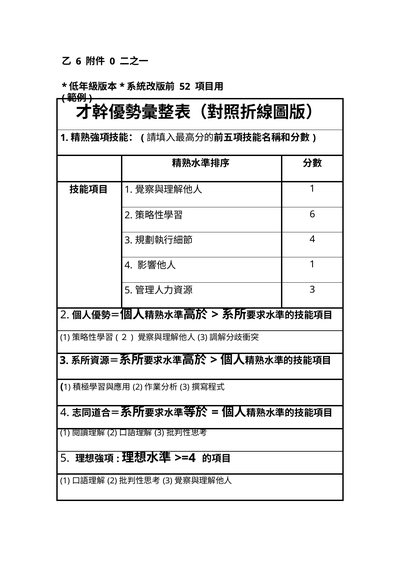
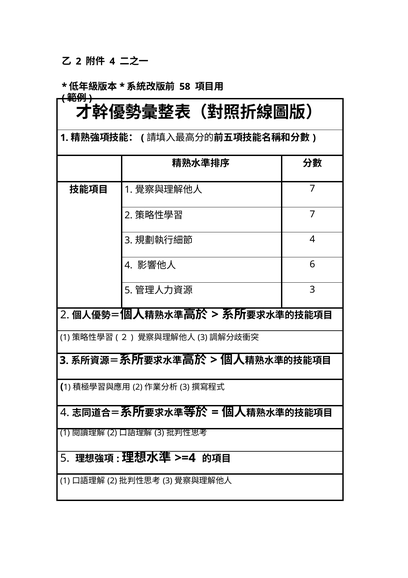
6 at (79, 61): 6 -> 2
0 at (112, 61): 0 -> 4
52: 52 -> 58
1 at (312, 189): 1 -> 7
6 at (312, 214): 6 -> 7
1 at (312, 264): 1 -> 6
